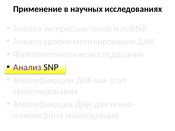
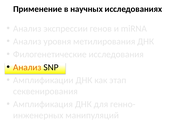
Анализ at (27, 67) colour: purple -> orange
